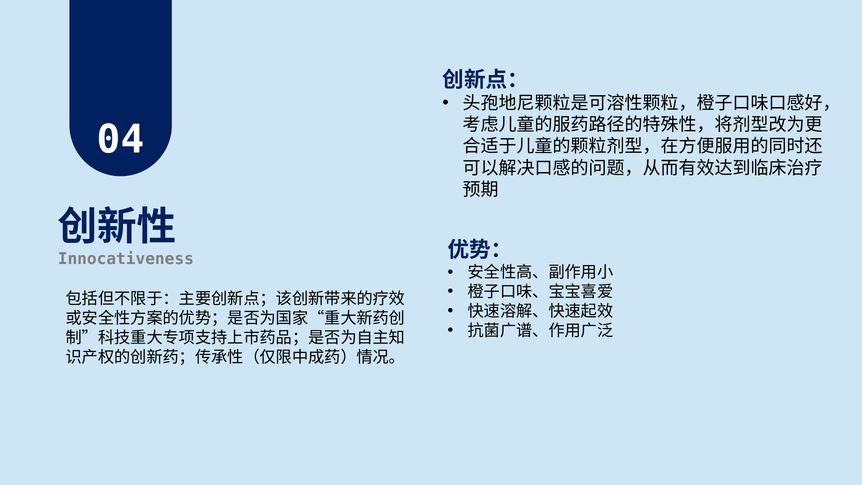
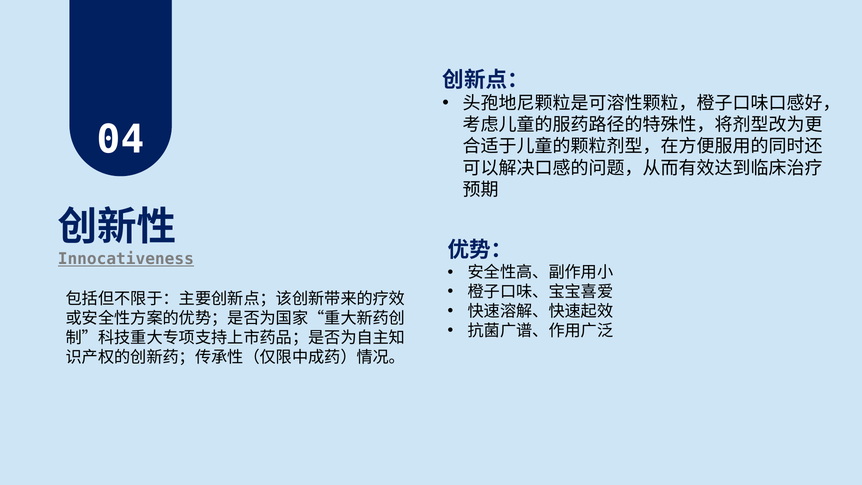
Innocativeness underline: none -> present
